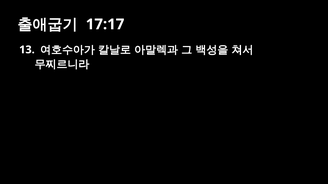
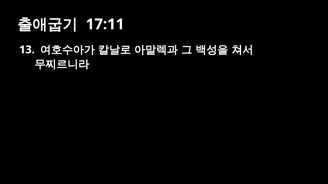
17:17: 17:17 -> 17:11
